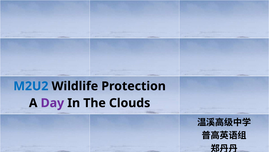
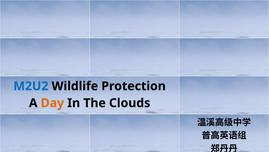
Day colour: purple -> orange
